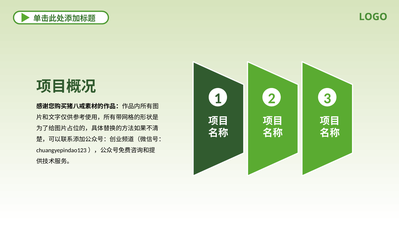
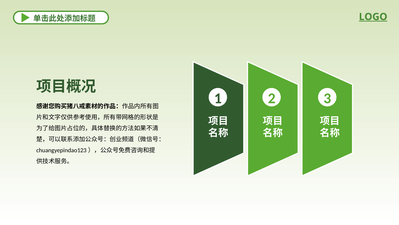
LOGO underline: none -> present
